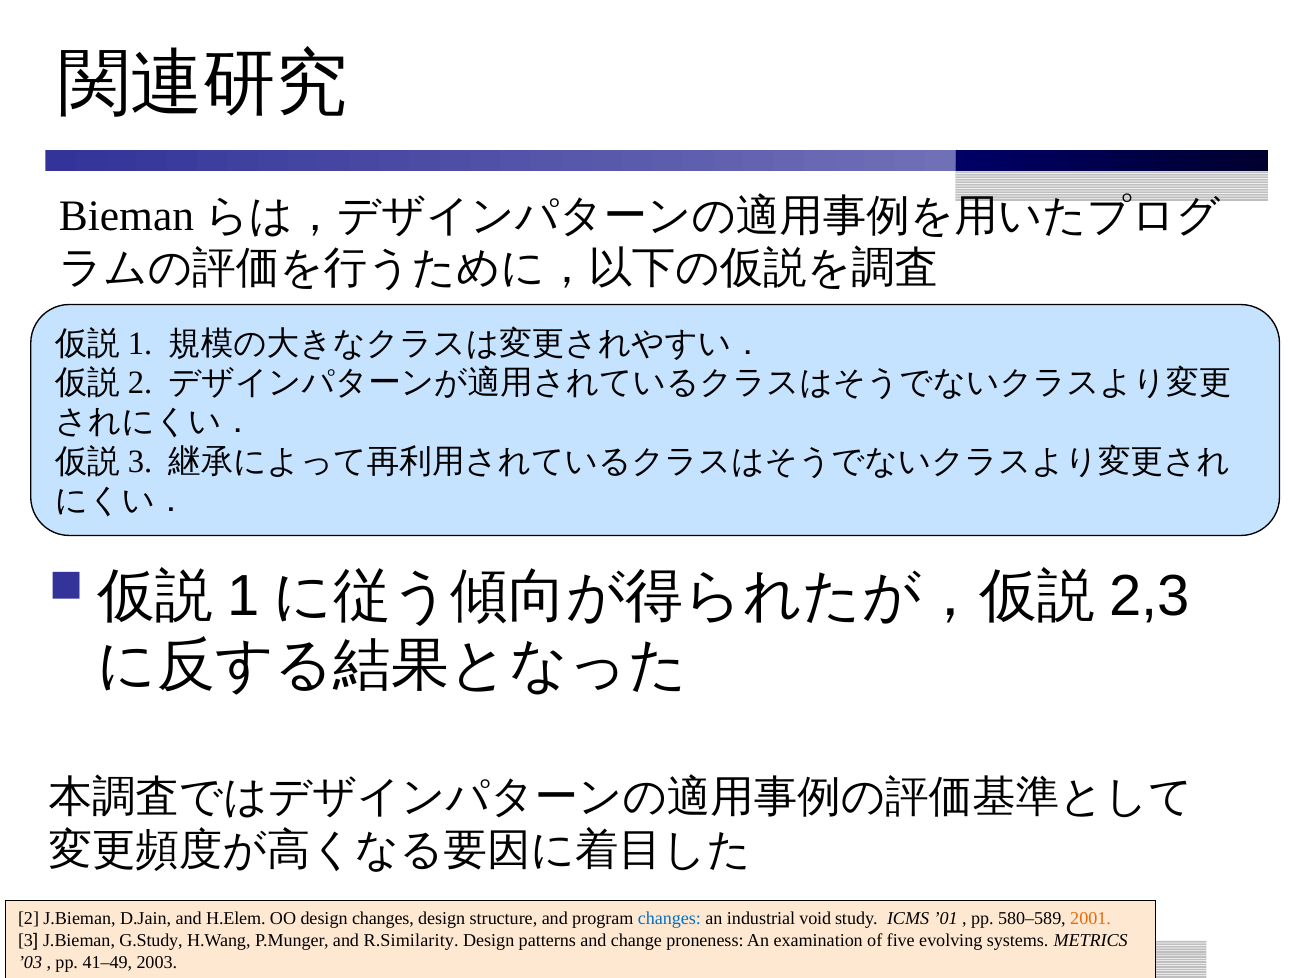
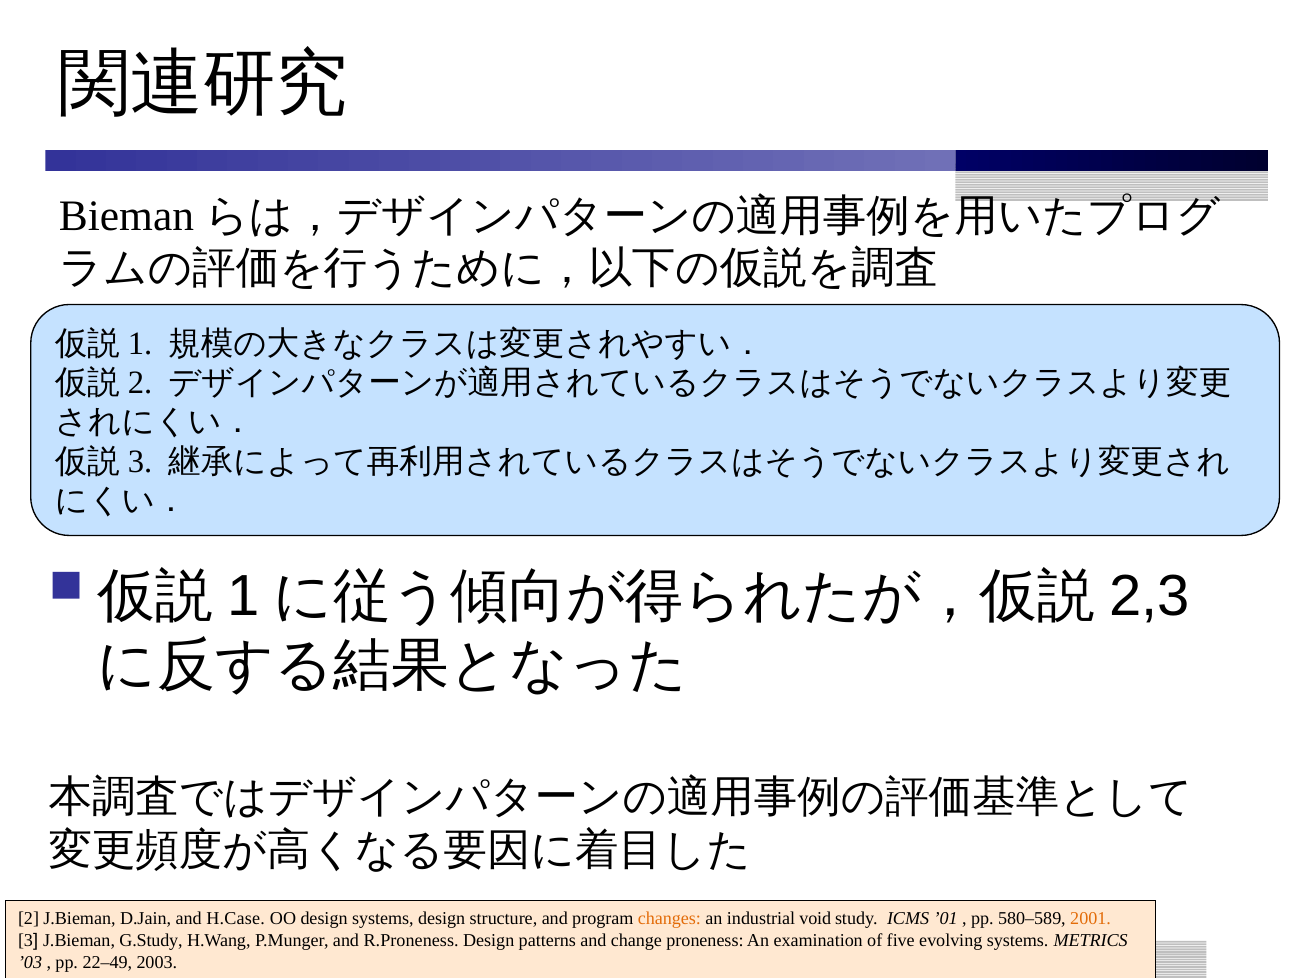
H.Elem: H.Elem -> H.Case
design changes: changes -> systems
changes at (669, 919) colour: blue -> orange
R.Similarity: R.Similarity -> R.Proneness
41–49: 41–49 -> 22–49
